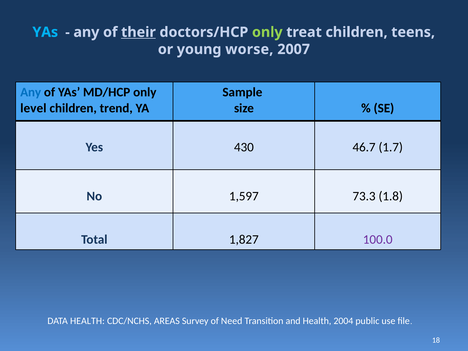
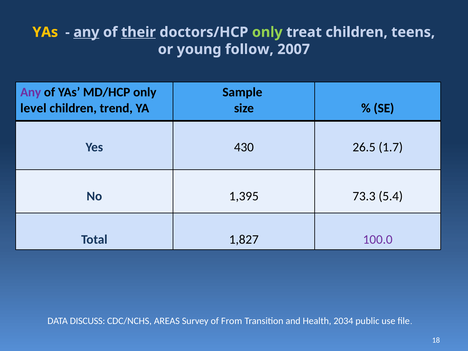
YAs at (45, 32) colour: light blue -> yellow
any at (86, 32) underline: none -> present
worse: worse -> follow
Any at (31, 92) colour: blue -> purple
46.7: 46.7 -> 26.5
1,597: 1,597 -> 1,395
1.8: 1.8 -> 5.4
DATA HEALTH: HEALTH -> DISCUSS
Need: Need -> From
2004: 2004 -> 2034
